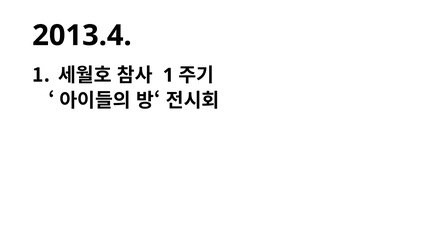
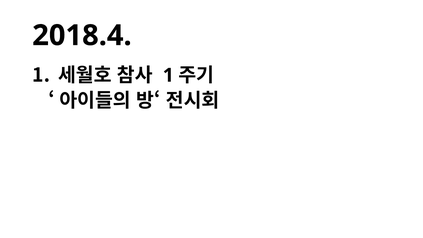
2013.4: 2013.4 -> 2018.4
